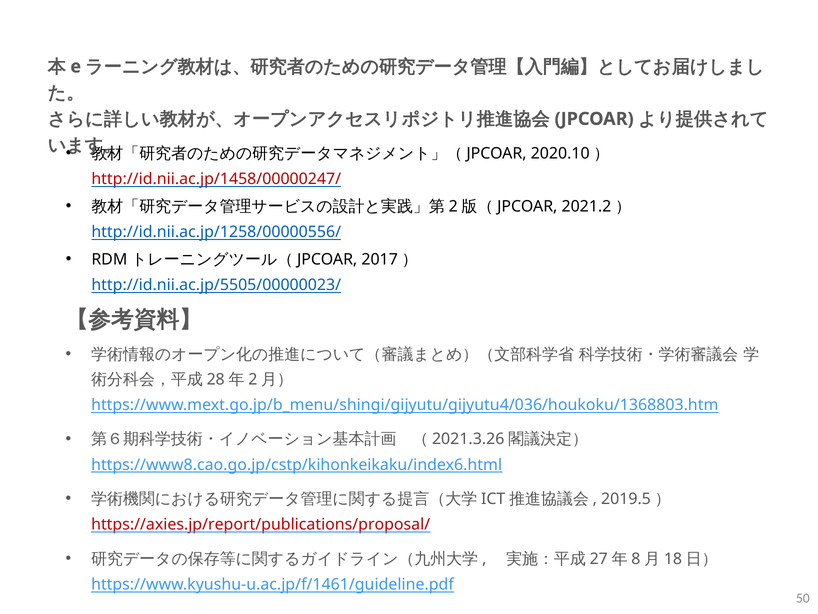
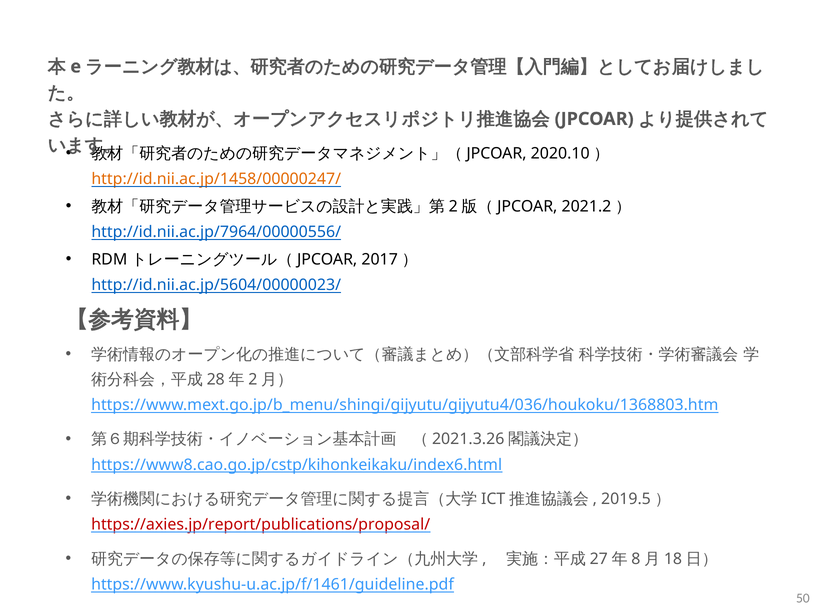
http://id.nii.ac.jp/1458/00000247/ colour: red -> orange
http://id.nii.ac.jp/1258/00000556/: http://id.nii.ac.jp/1258/00000556/ -> http://id.nii.ac.jp/7964/00000556/
http://id.nii.ac.jp/5505/00000023/: http://id.nii.ac.jp/5505/00000023/ -> http://id.nii.ac.jp/5604/00000023/
